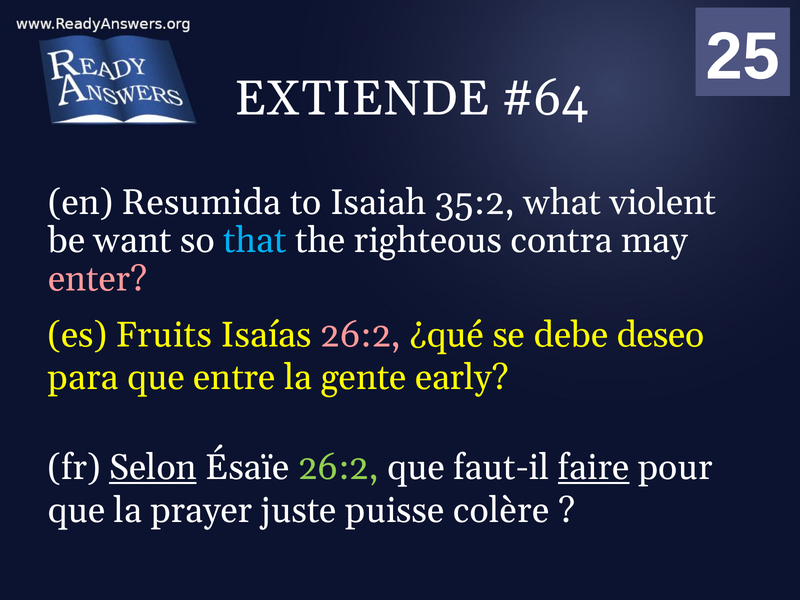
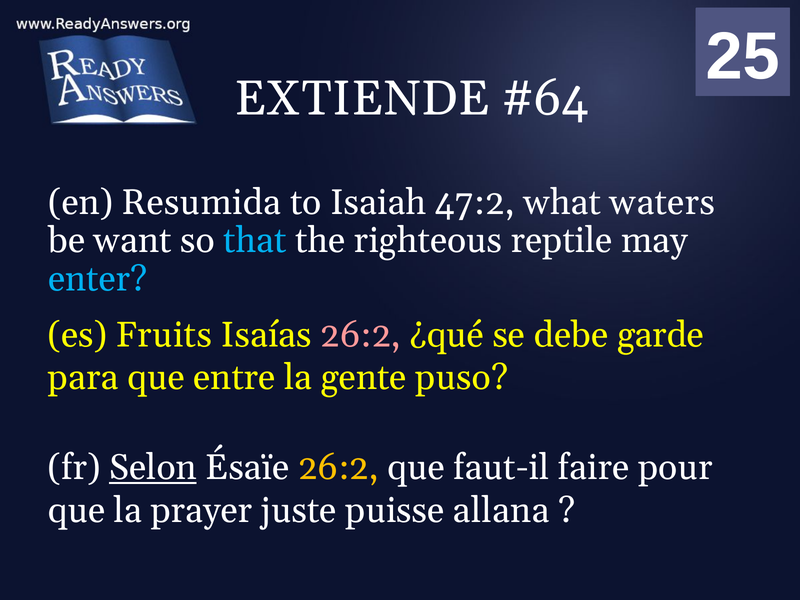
35:2: 35:2 -> 47:2
violent: violent -> waters
contra: contra -> reptile
enter colour: pink -> light blue
deseo: deseo -> garde
early: early -> puso
26:2 at (338, 468) colour: light green -> yellow
faire underline: present -> none
colère: colère -> allana
